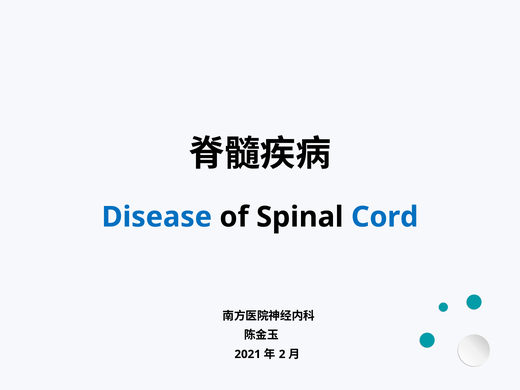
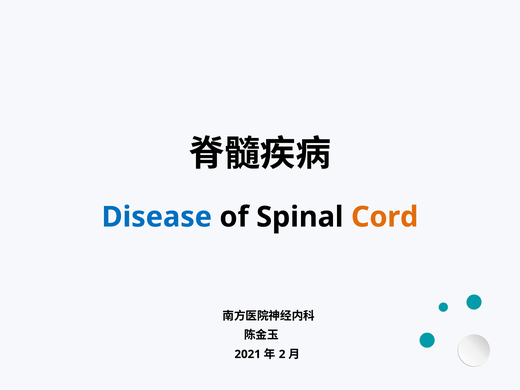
Cord colour: blue -> orange
